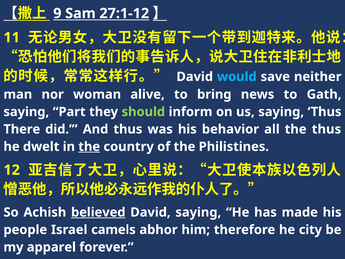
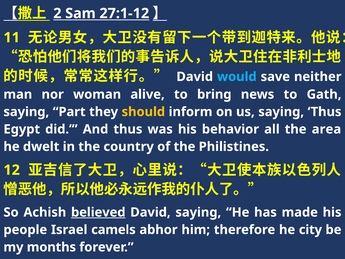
9: 9 -> 2
should colour: light green -> yellow
There: There -> Egypt
the thus: thus -> area
the at (89, 147) underline: present -> none
apparel: apparel -> months
